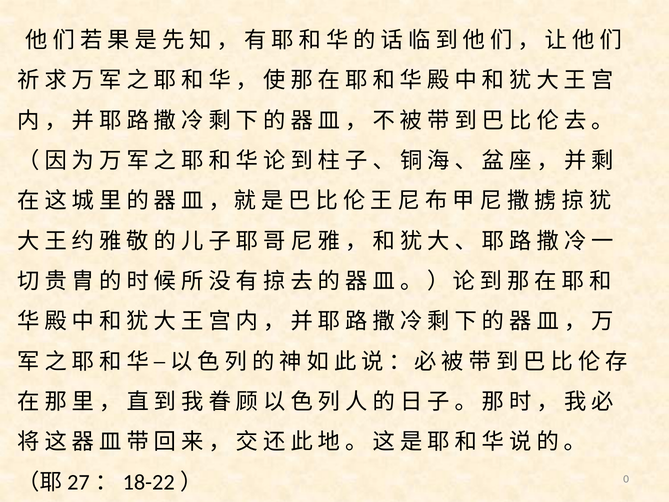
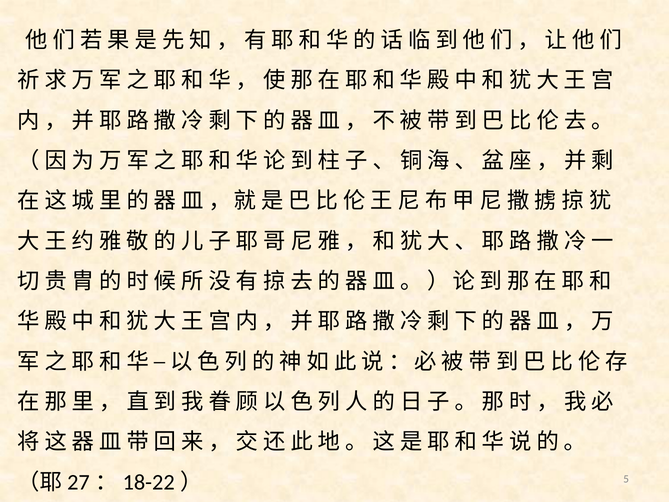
0: 0 -> 5
